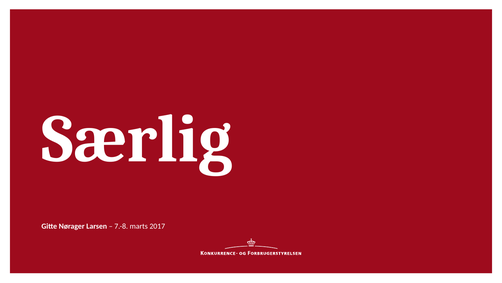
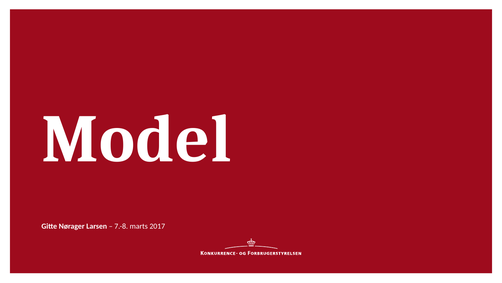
Særlig: Særlig -> Model
